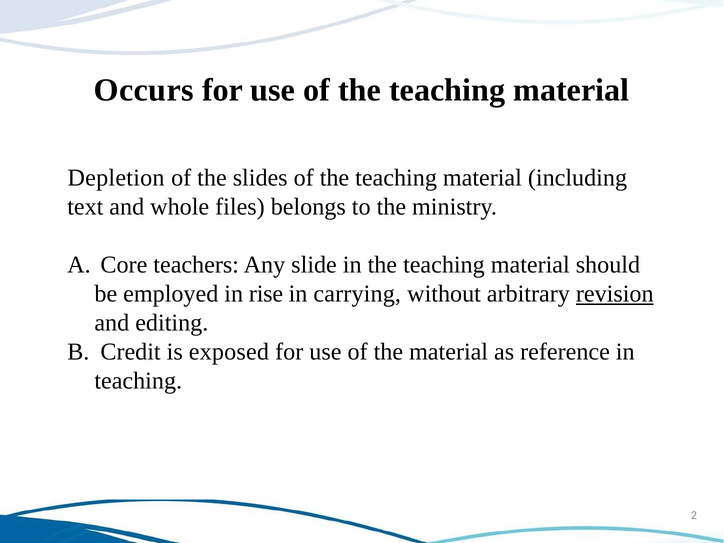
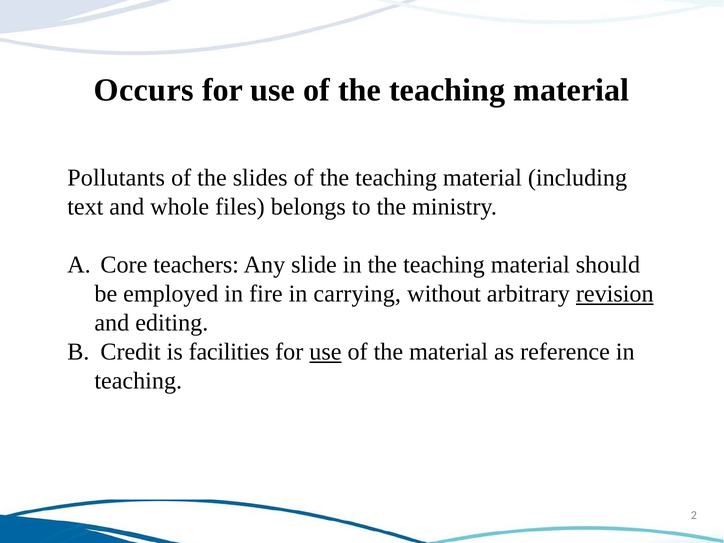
Depletion: Depletion -> Pollutants
rise: rise -> fire
exposed: exposed -> facilities
use at (325, 352) underline: none -> present
